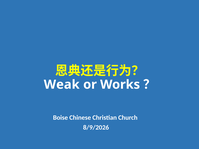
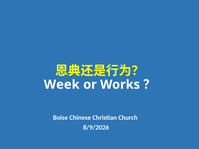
Weak: Weak -> Week
